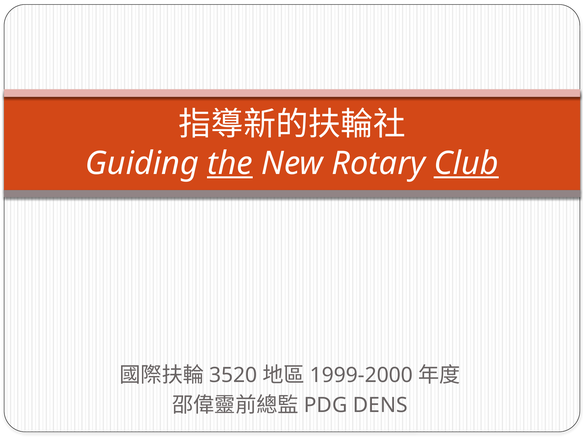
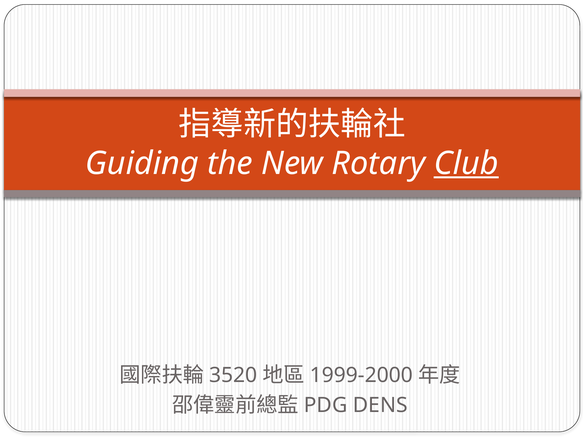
the underline: present -> none
